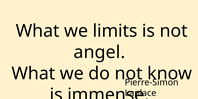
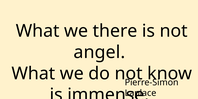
limits: limits -> there
